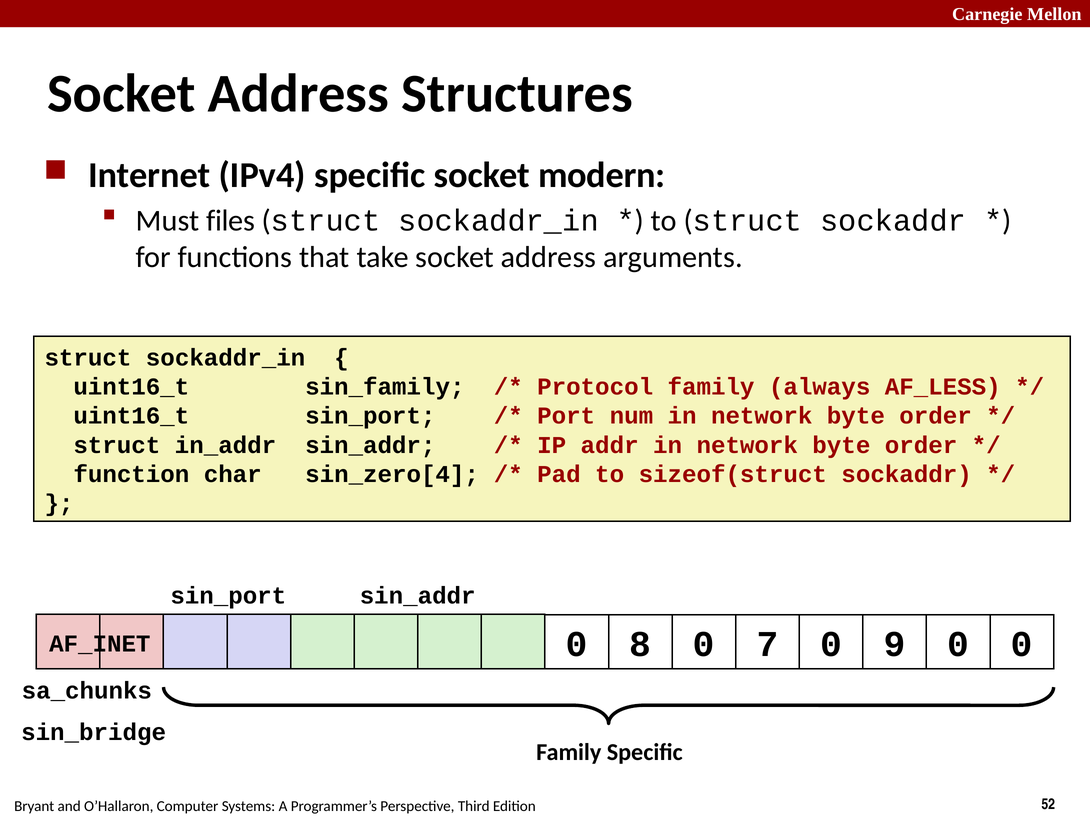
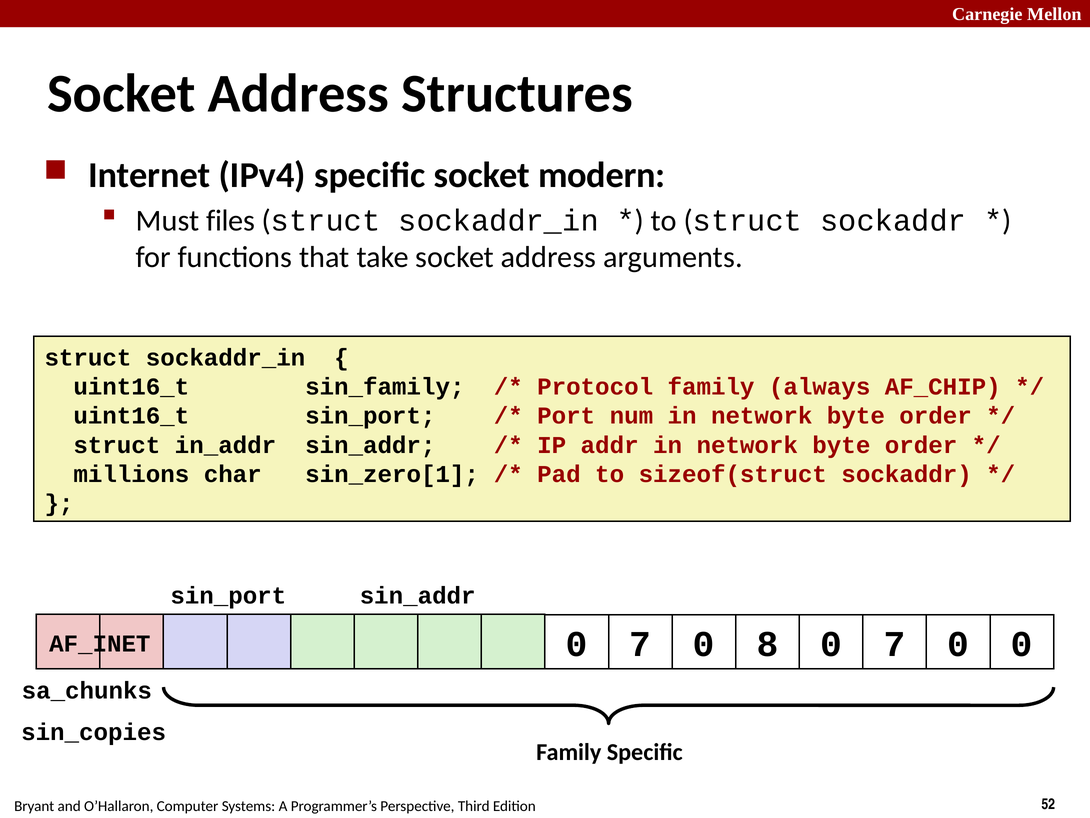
AF_LESS: AF_LESS -> AF_CHIP
function: function -> millions
sin_zero[4: sin_zero[4 -> sin_zero[1
8 at (640, 644): 8 -> 7
7: 7 -> 8
9 at (895, 644): 9 -> 7
sin_bridge: sin_bridge -> sin_copies
